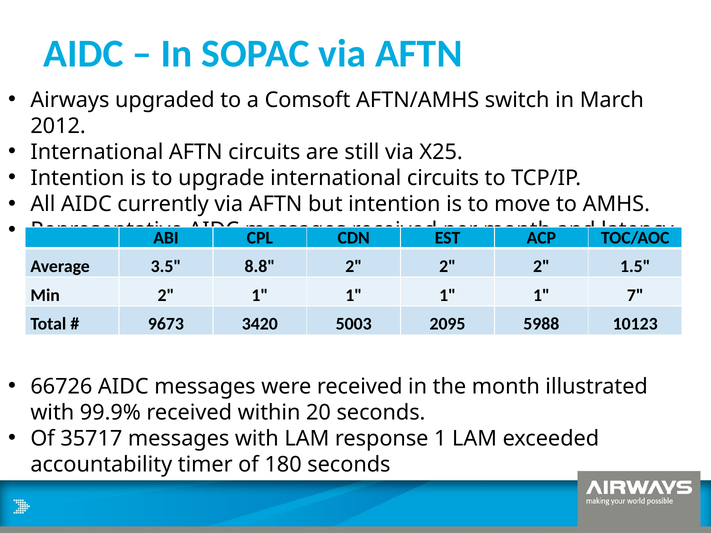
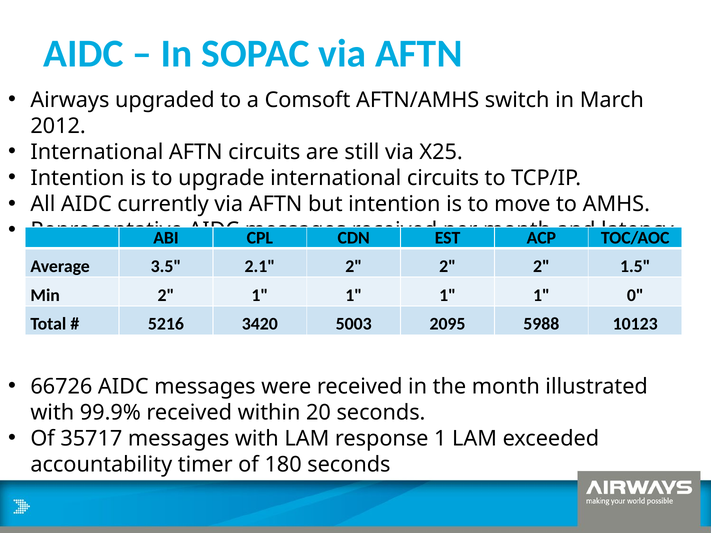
8.8: 8.8 -> 2.1
7: 7 -> 0
9673: 9673 -> 5216
